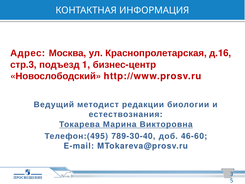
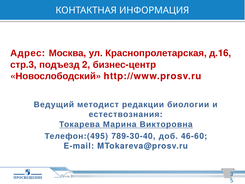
1: 1 -> 2
